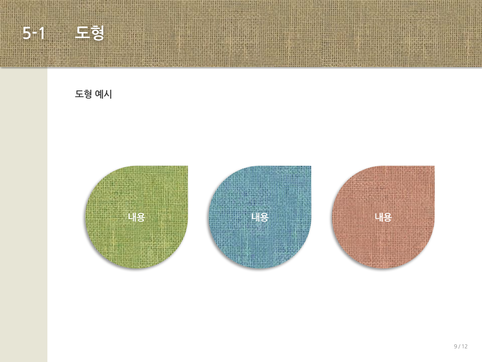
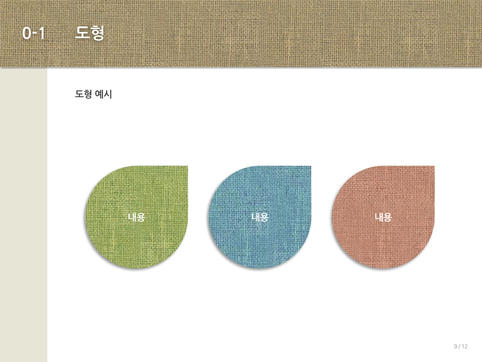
5-1: 5-1 -> 0-1
